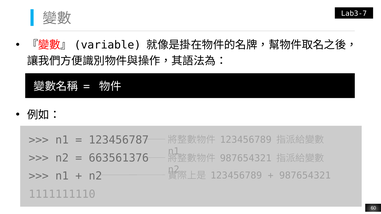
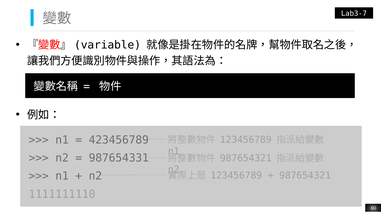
123456787: 123456787 -> 423456789
663561376: 663561376 -> 987654331
